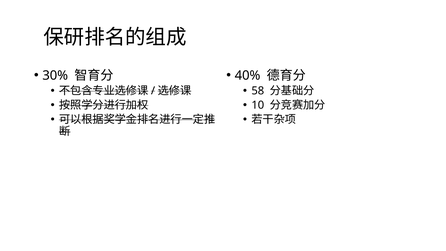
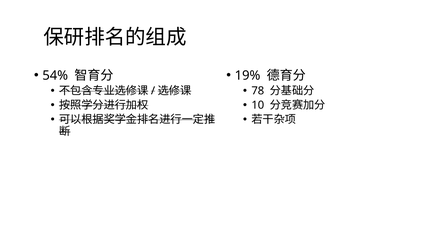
40%: 40% -> 19%
30%: 30% -> 54%
58: 58 -> 78
